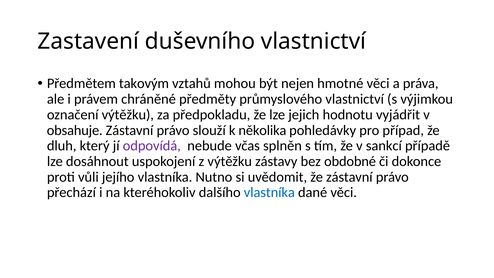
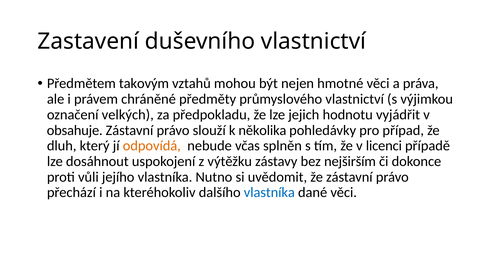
označení výtěžku: výtěžku -> velkých
odpovídá colour: purple -> orange
sankcí: sankcí -> licenci
obdobné: obdobné -> nejširším
